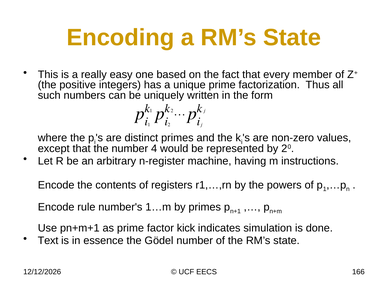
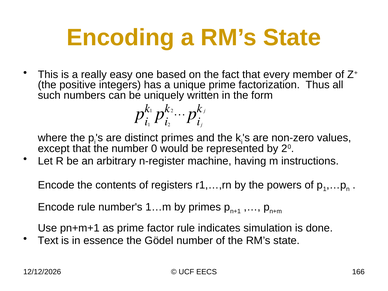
4: 4 -> 0
factor kick: kick -> rule
